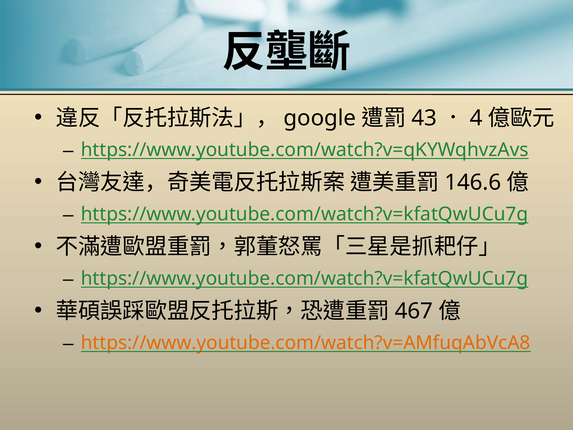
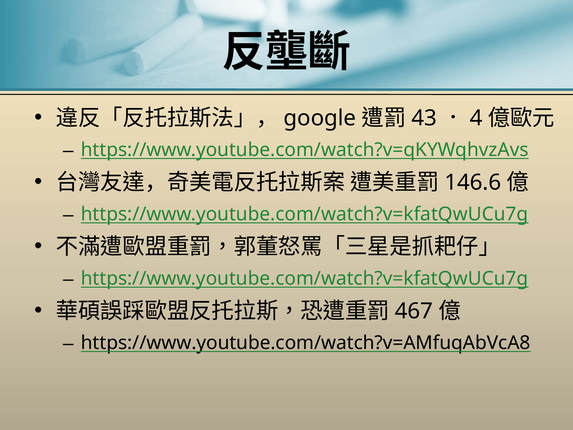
https://www.youtube.com/watch?v=AMfuqAbVcA8 colour: orange -> black
